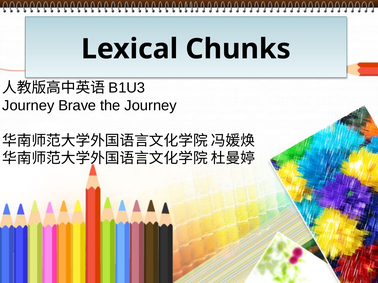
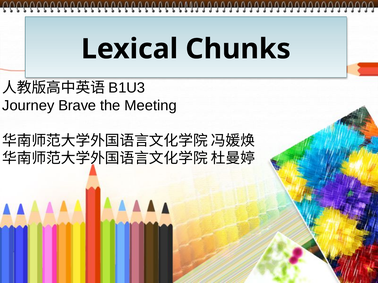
the Journey: Journey -> Meeting
